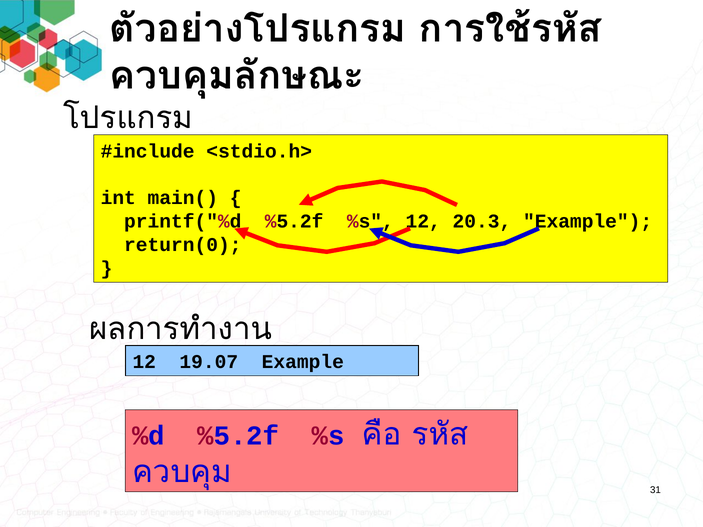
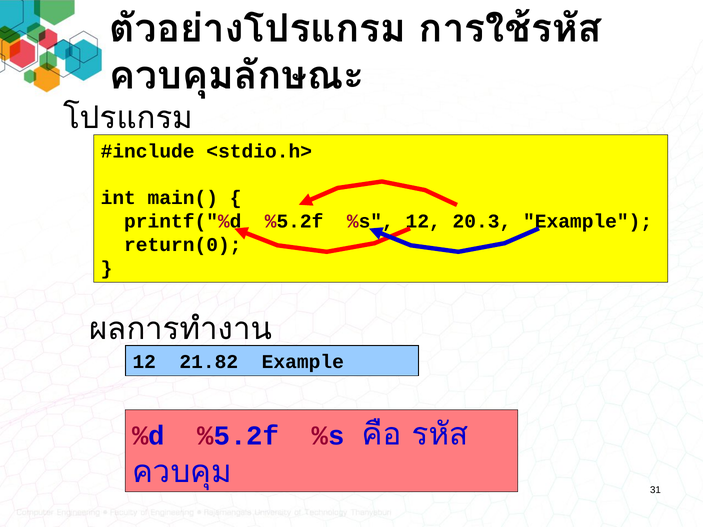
19.07: 19.07 -> 21.82
